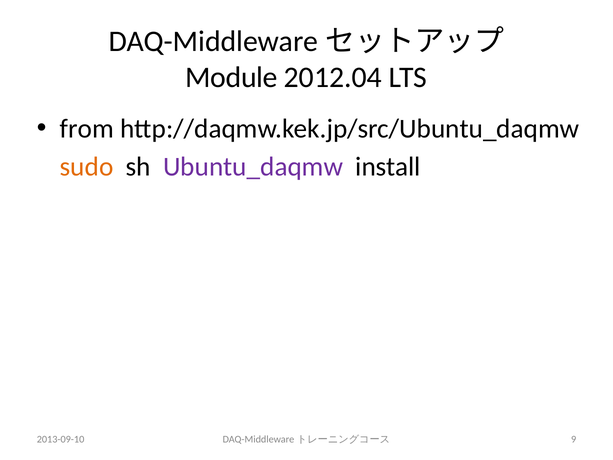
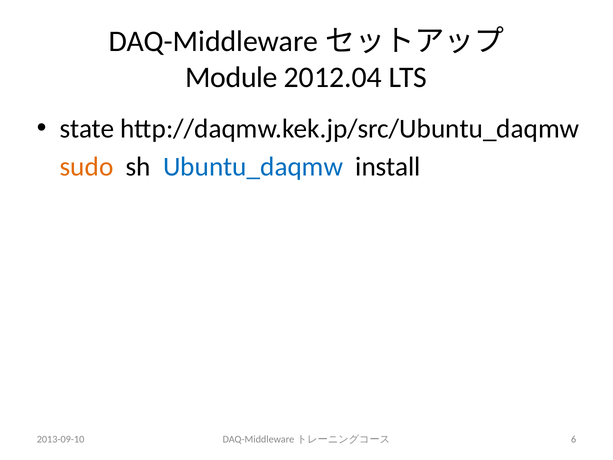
from: from -> state
Ubuntu_daqmw colour: purple -> blue
9: 9 -> 6
